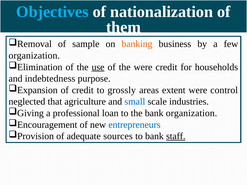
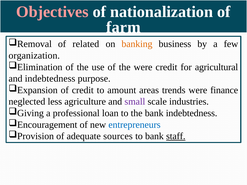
Objectives colour: light blue -> pink
them: them -> farm
sample: sample -> related
use underline: present -> none
households: households -> agricultural
grossly: grossly -> amount
extent: extent -> trends
control: control -> finance
that: that -> less
small colour: blue -> purple
bank organization: organization -> indebtedness
